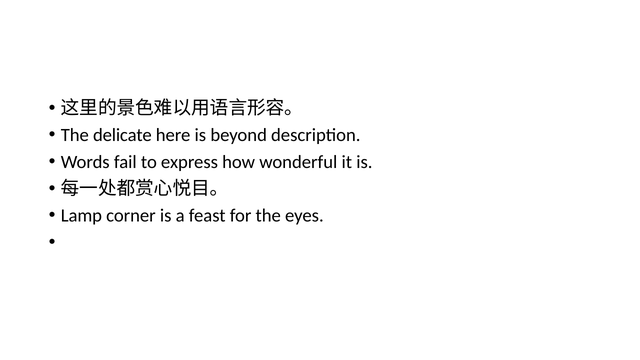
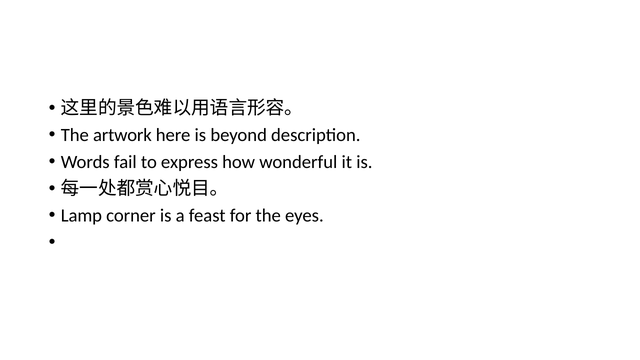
delicate: delicate -> artwork
